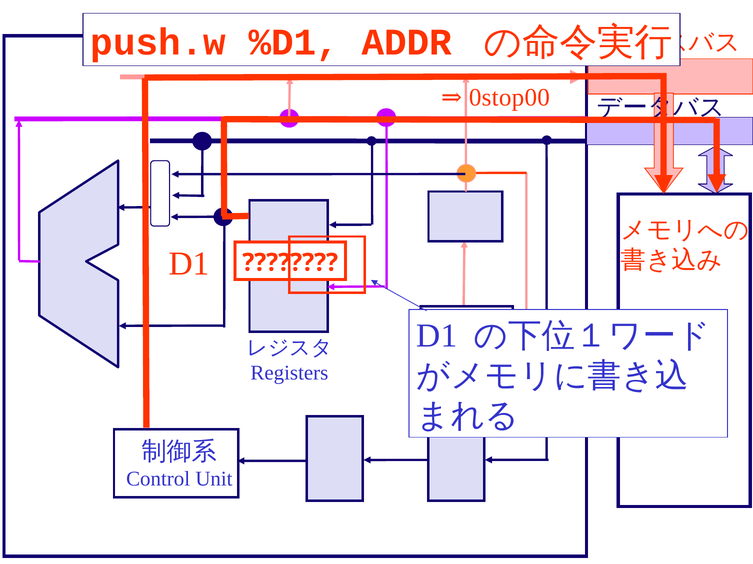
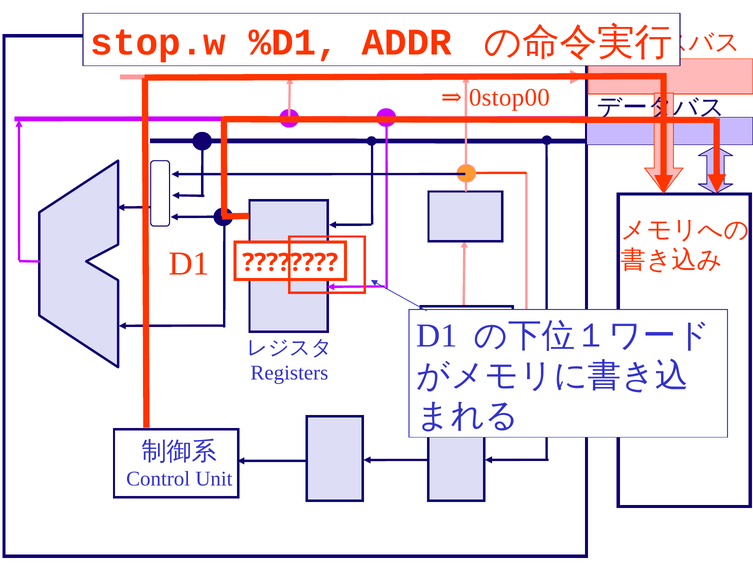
push.w: push.w -> stop.w
